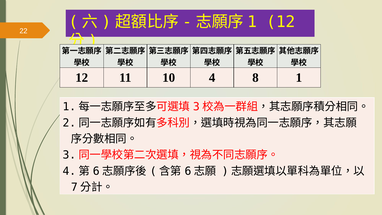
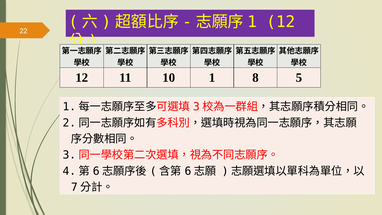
10 4: 4 -> 1
8 1: 1 -> 5
